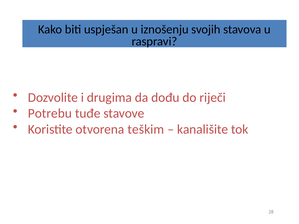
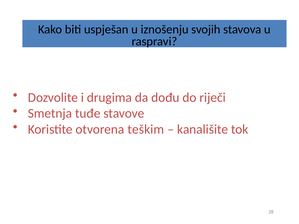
Potrebu: Potrebu -> Smetnja
